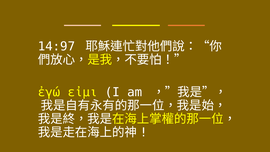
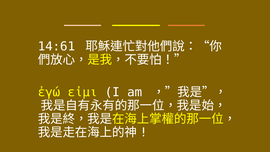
14:97: 14:97 -> 14:61
